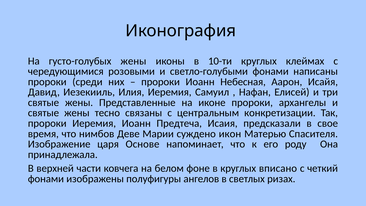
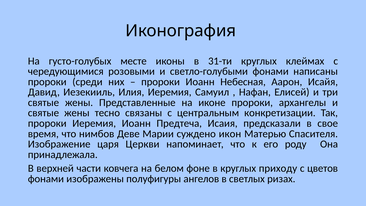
густо-голубых жены: жены -> месте
10-ти: 10-ти -> 31-ти
Основе: Основе -> Церкви
вписано: вписано -> приходу
четкий: четкий -> цветов
